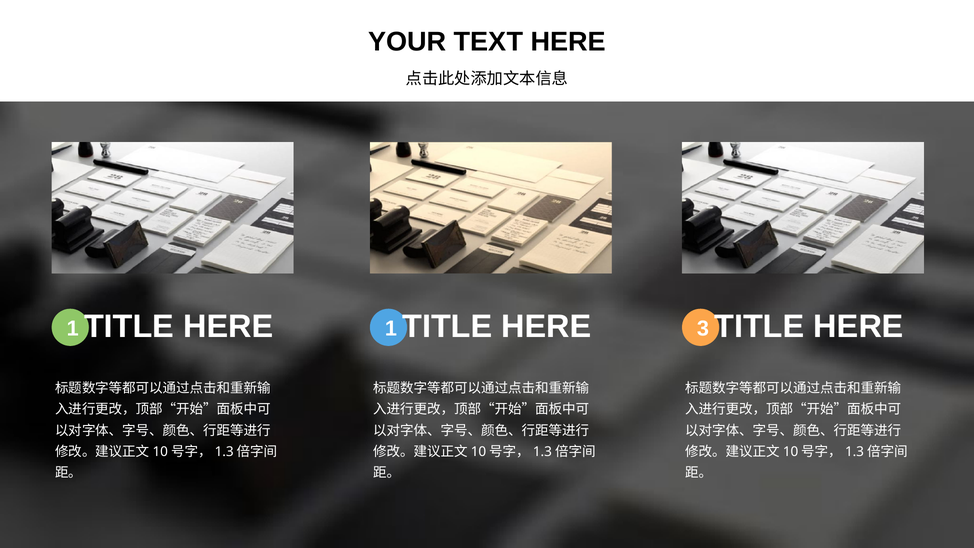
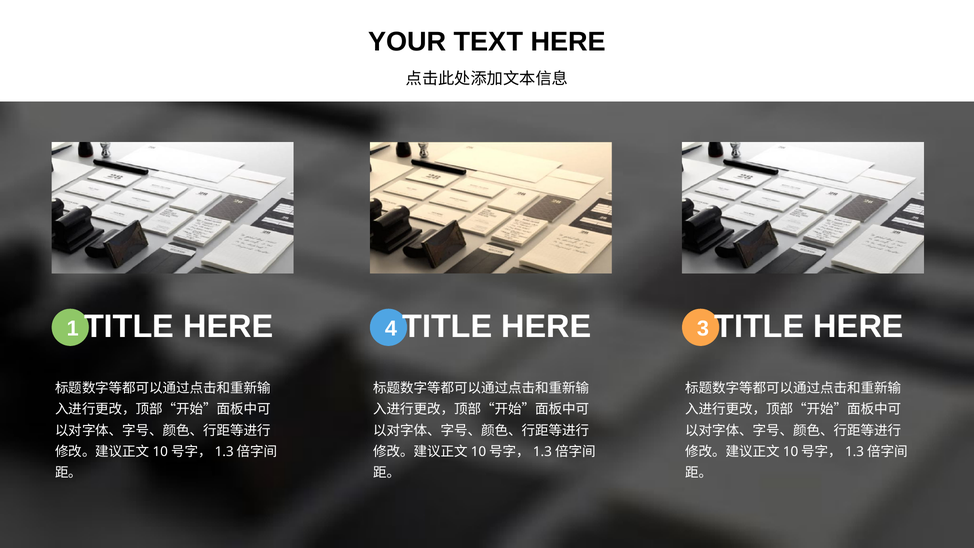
HERE 1: 1 -> 4
